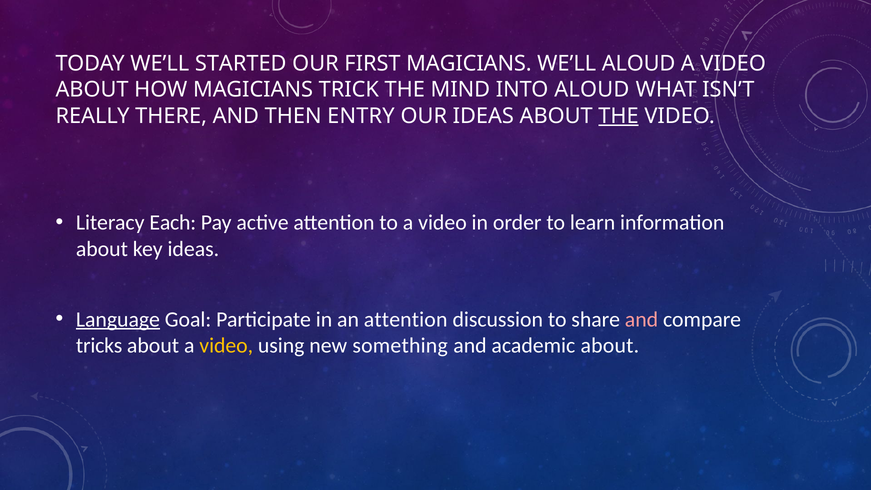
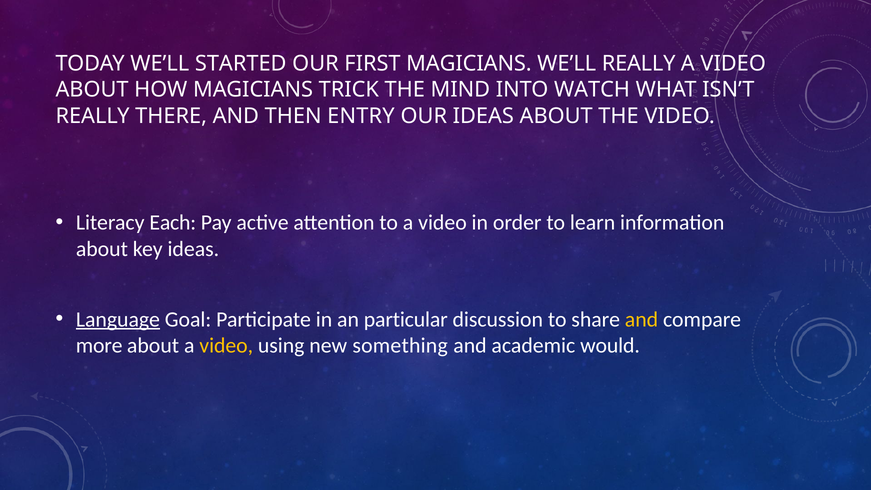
WE’LL ALOUD: ALOUD -> REALLY
INTO ALOUD: ALOUD -> WATCH
THE at (618, 116) underline: present -> none
an attention: attention -> particular
and at (641, 319) colour: pink -> yellow
tricks: tricks -> more
academic about: about -> would
